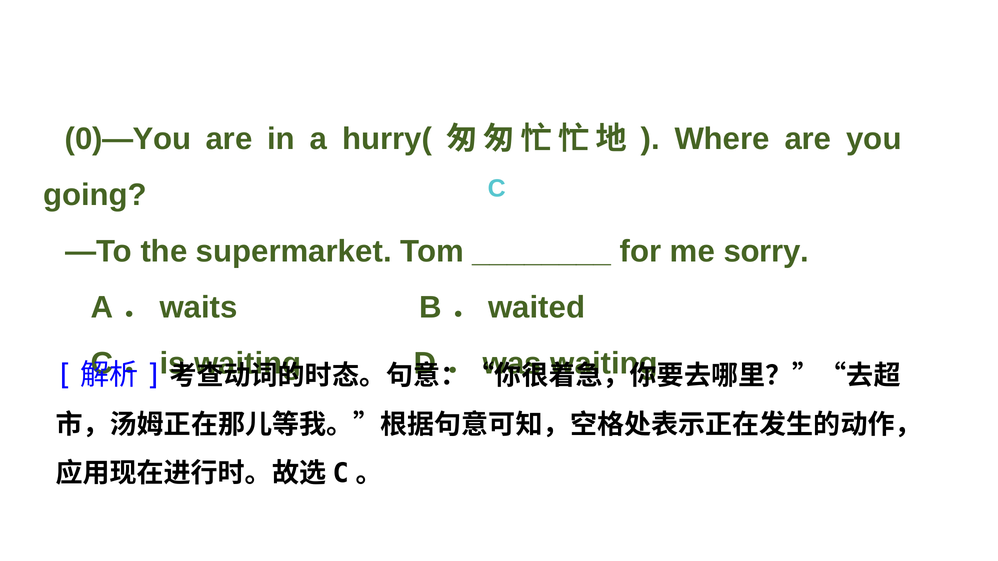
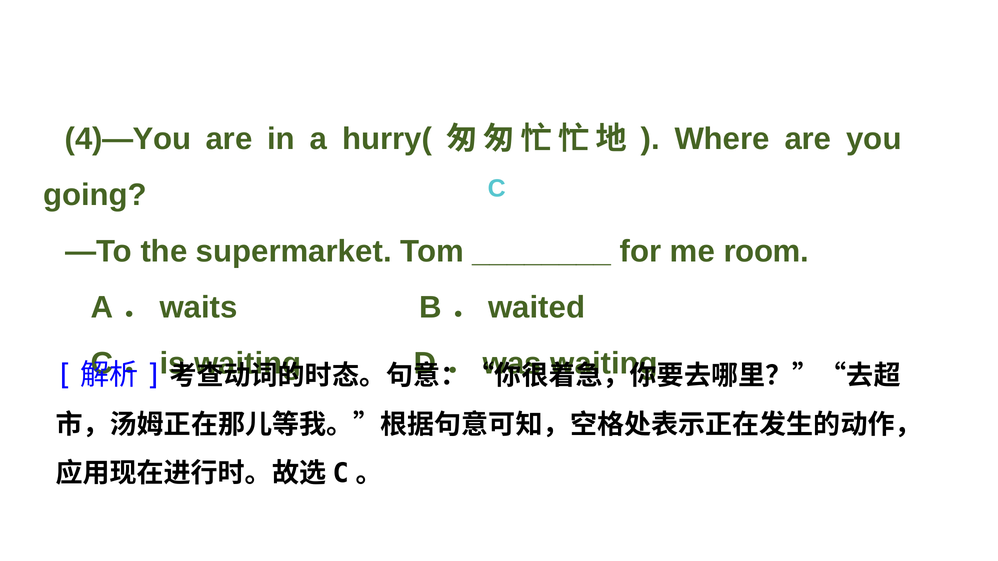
0)—You: 0)—You -> 4)—You
sorry: sorry -> room
